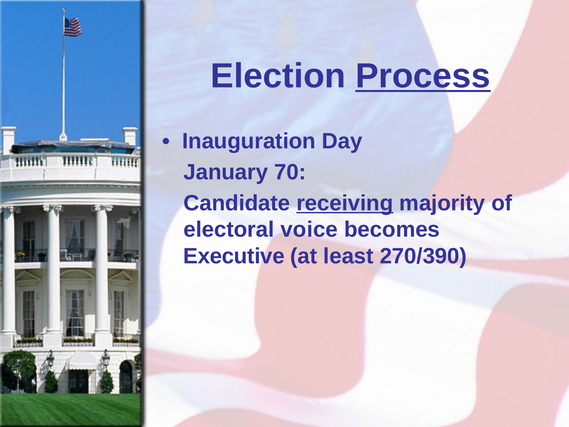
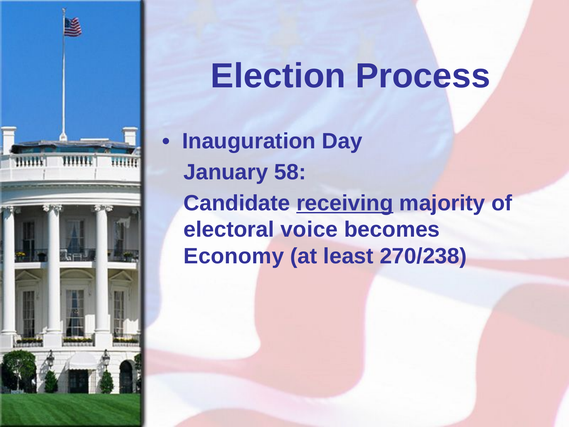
Process underline: present -> none
70: 70 -> 58
Executive: Executive -> Economy
270/390: 270/390 -> 270/238
